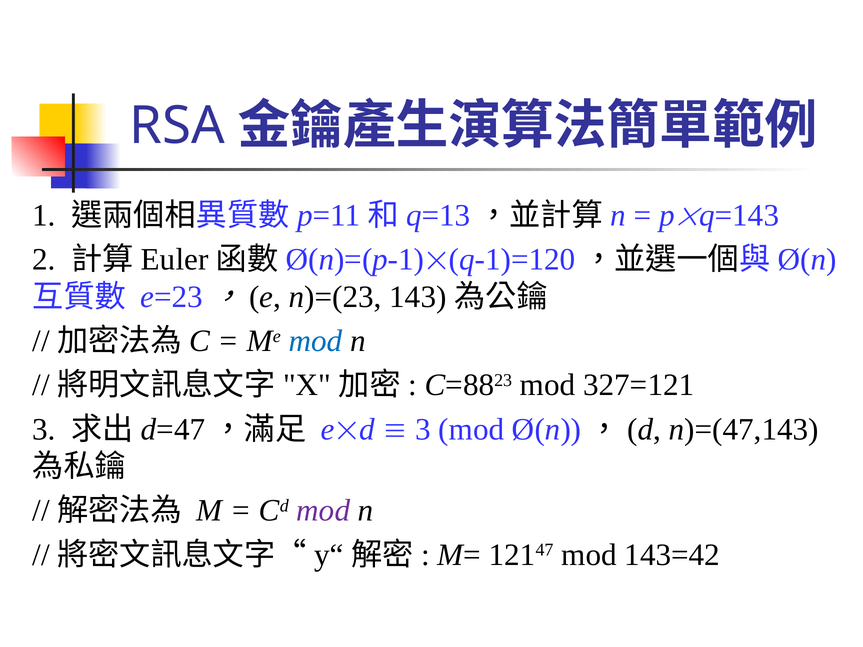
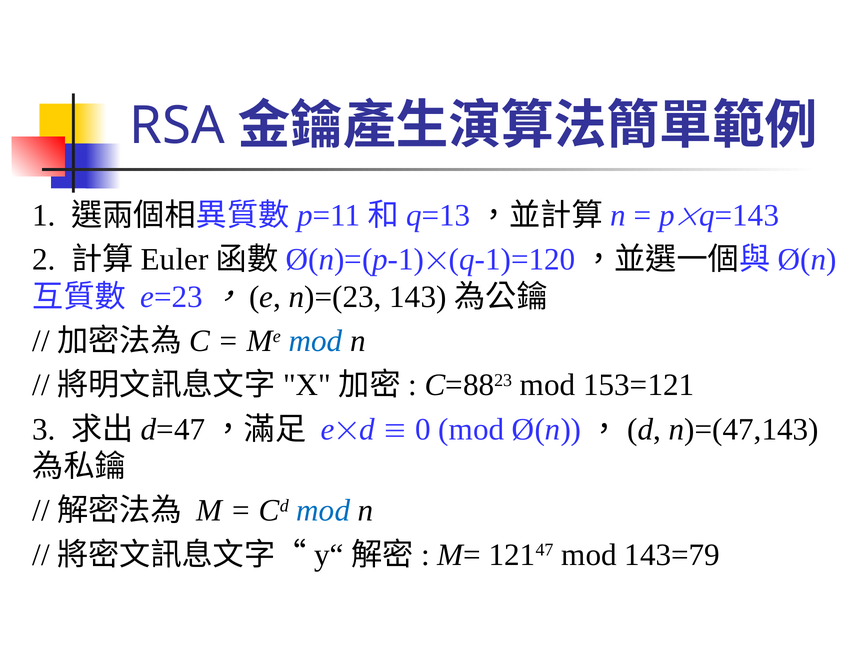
327=121: 327=121 -> 153=121
3 at (423, 429): 3 -> 0
mod at (323, 511) colour: purple -> blue
143=42: 143=42 -> 143=79
